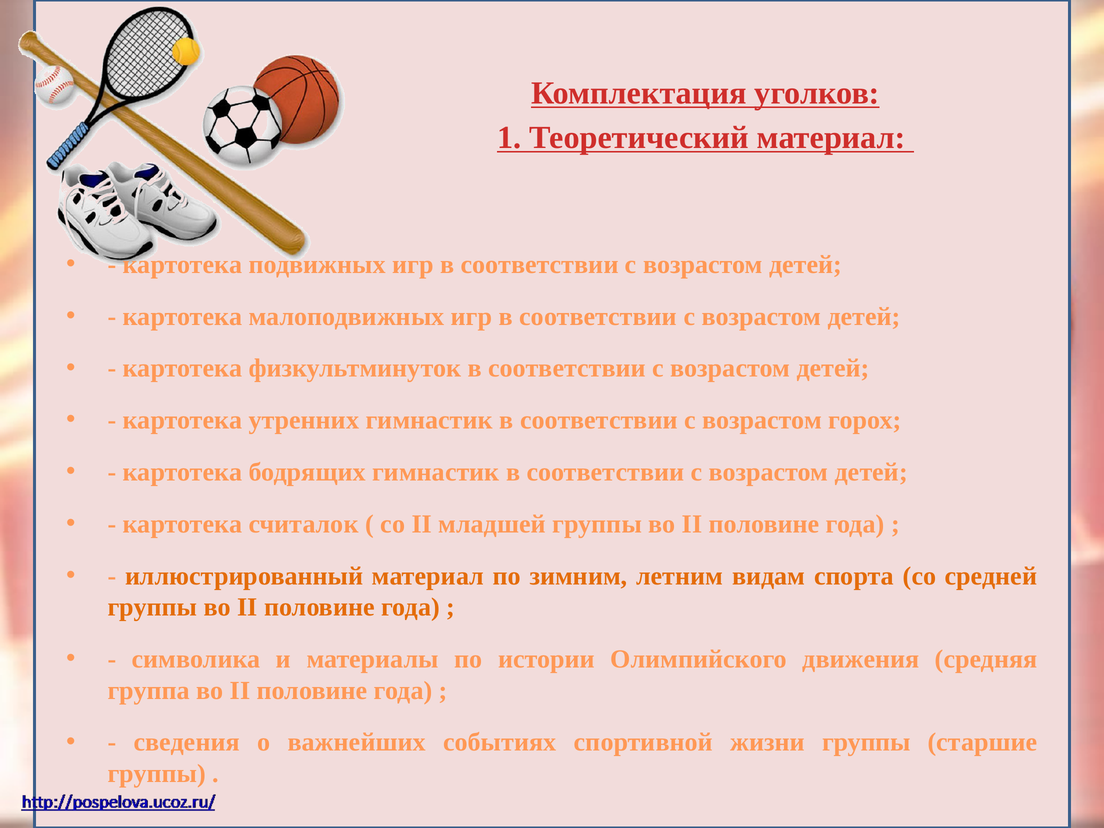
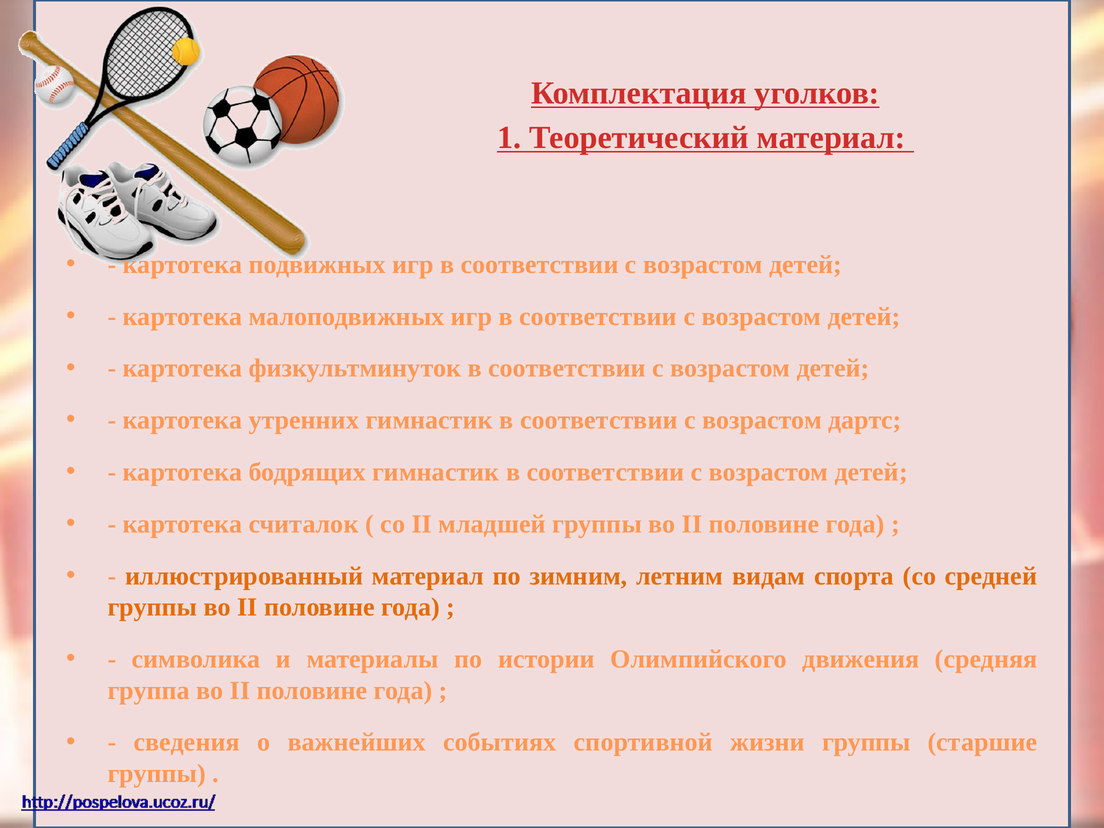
горох: горох -> дартс
